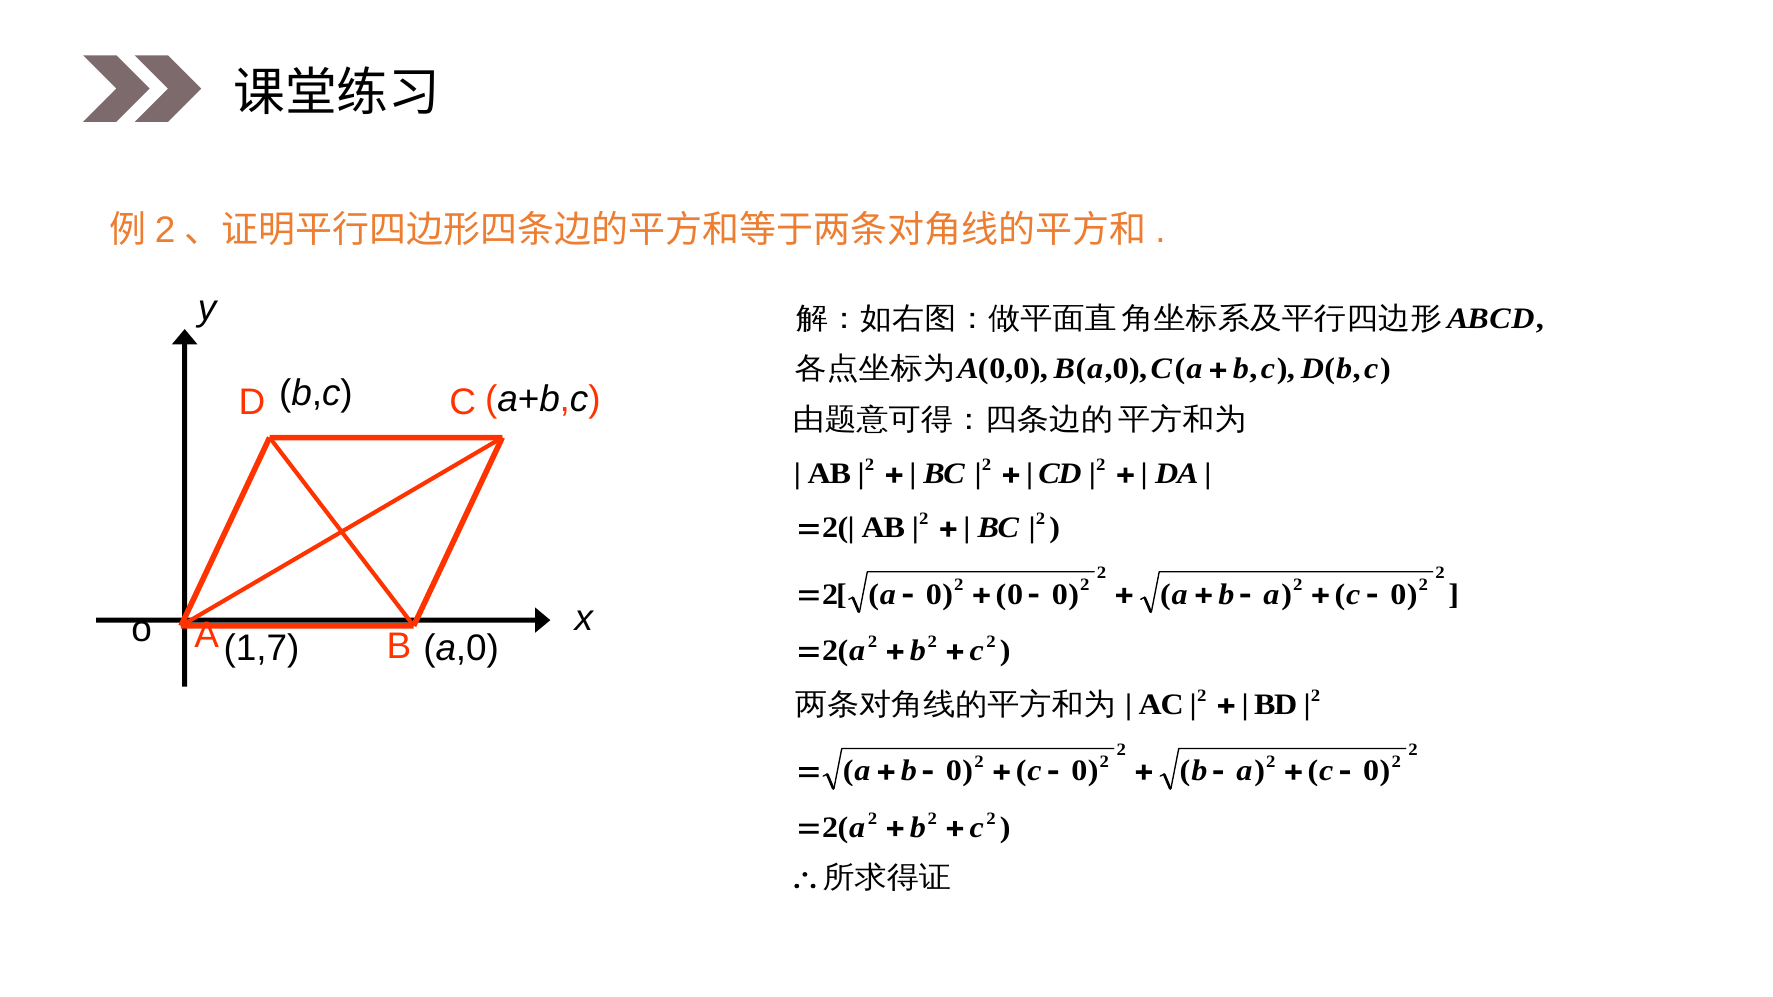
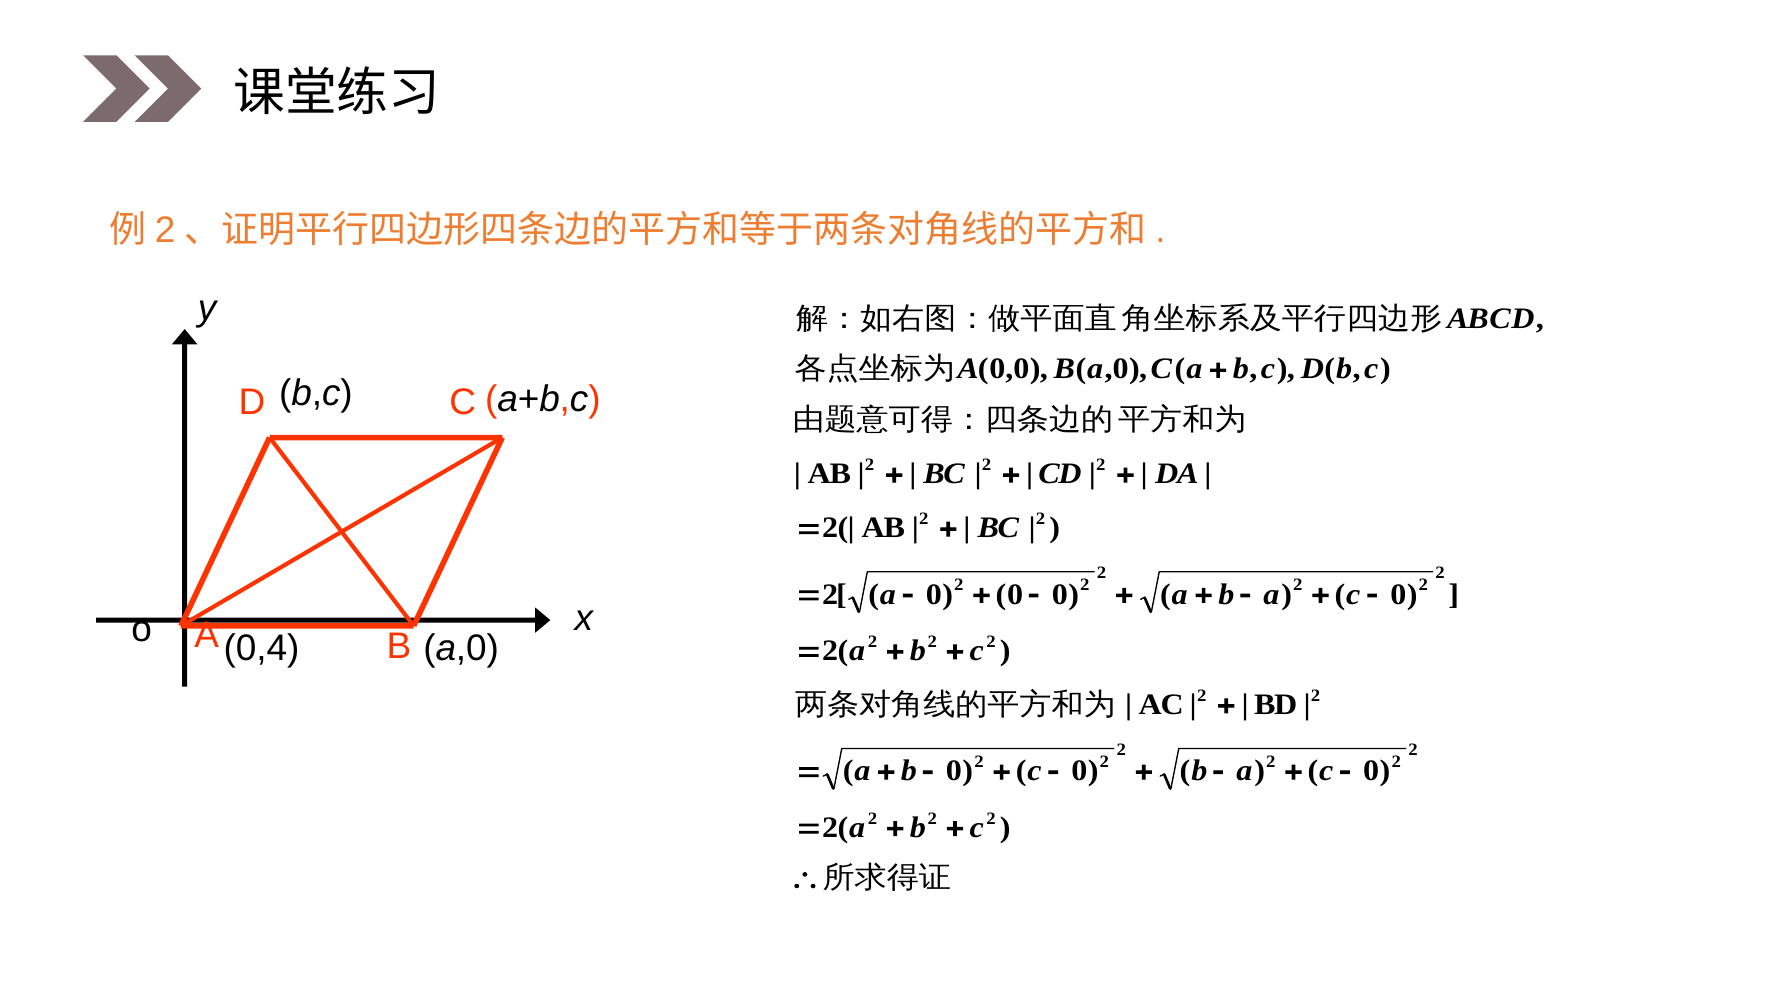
1,7: 1,7 -> 0,4
